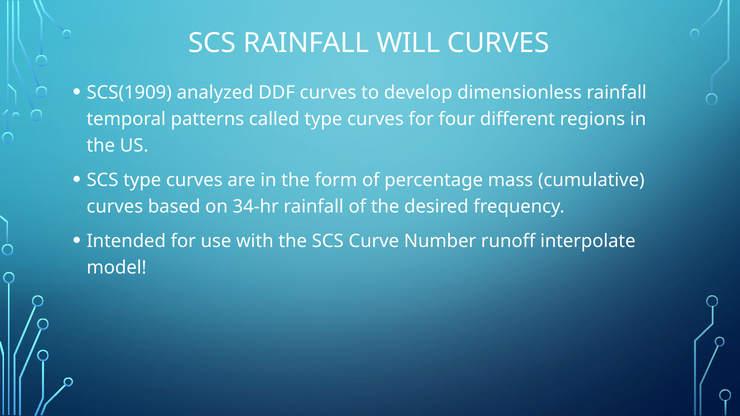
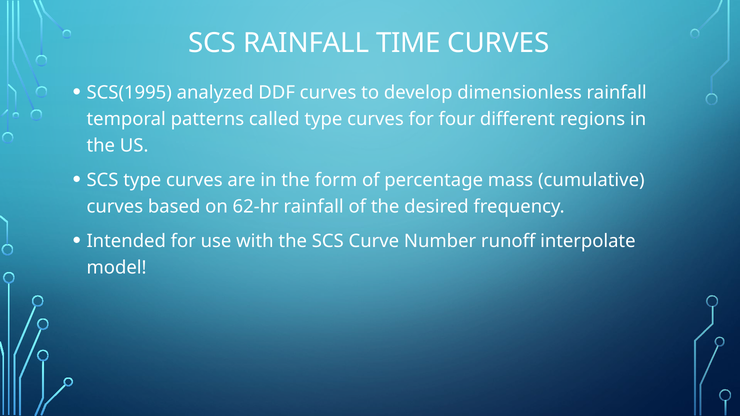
WILL: WILL -> TIME
SCS(1909: SCS(1909 -> SCS(1995
34-hr: 34-hr -> 62-hr
